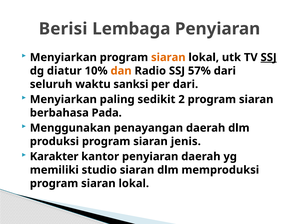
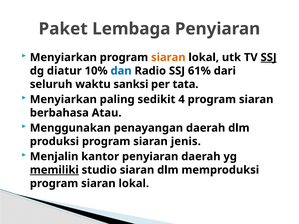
Berisi: Berisi -> Paket
dan colour: orange -> blue
57%: 57% -> 61%
per dari: dari -> tata
2: 2 -> 4
Pada: Pada -> Atau
Karakter: Karakter -> Menjalin
memiliki underline: none -> present
